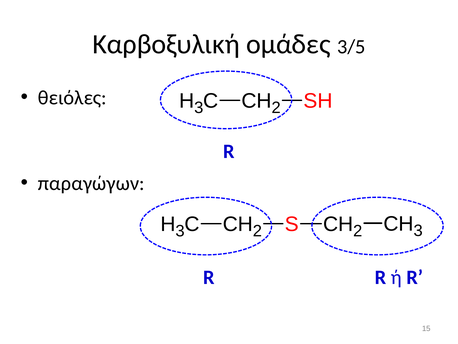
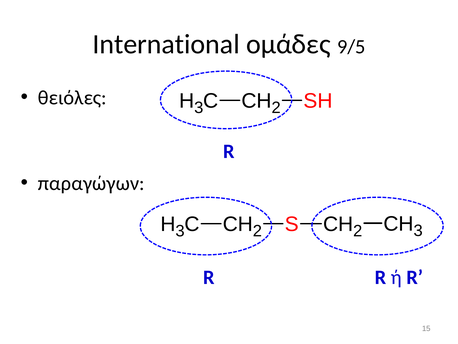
Καρβοξυλική: Καρβοξυλική -> International
3/5: 3/5 -> 9/5
